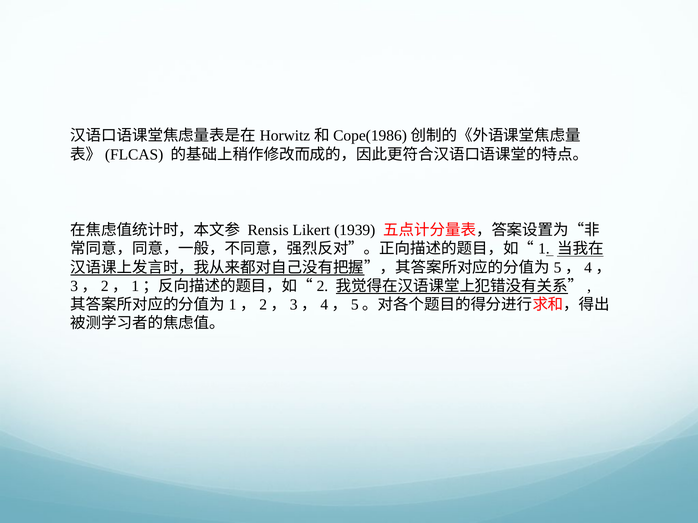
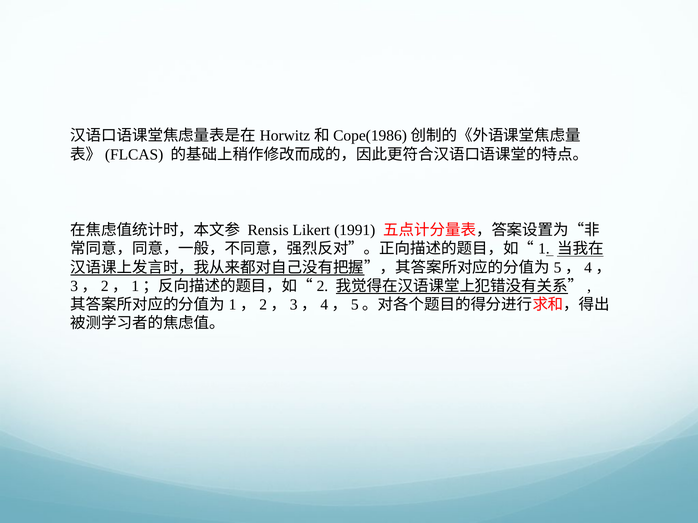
1939: 1939 -> 1991
